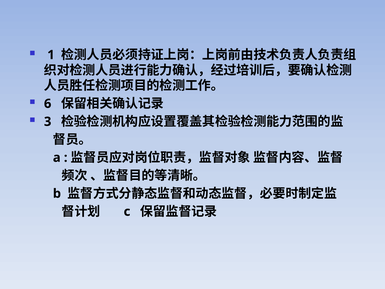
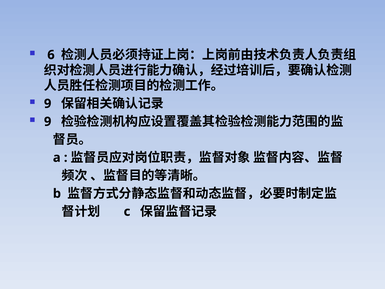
1: 1 -> 6
6 at (48, 104): 6 -> 9
3 at (48, 122): 3 -> 9
